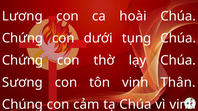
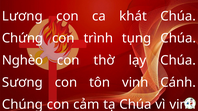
hoài: hoài -> khát
dưới: dưới -> trình
Chứng at (22, 61): Chứng -> Nghèo
Thân: Thân -> Cánh
